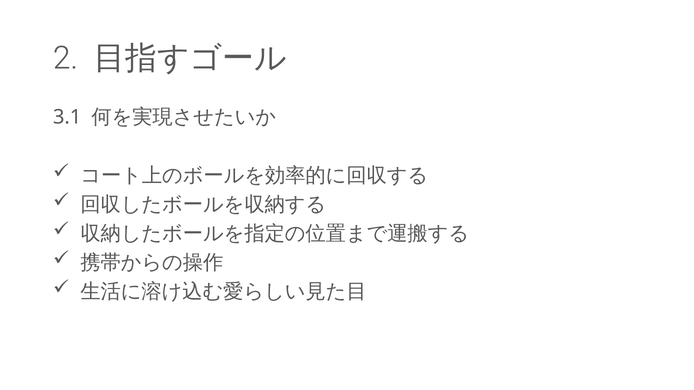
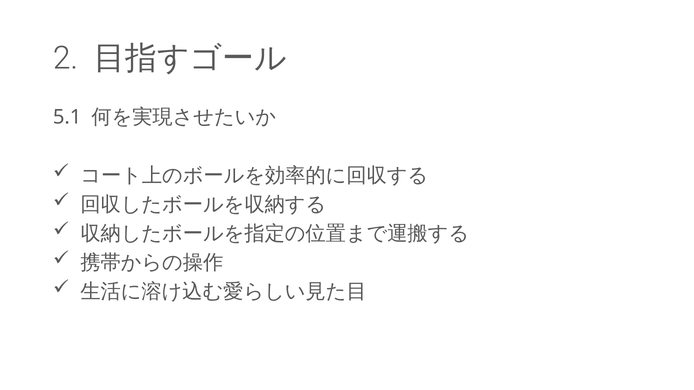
3.1: 3.1 -> 5.1
